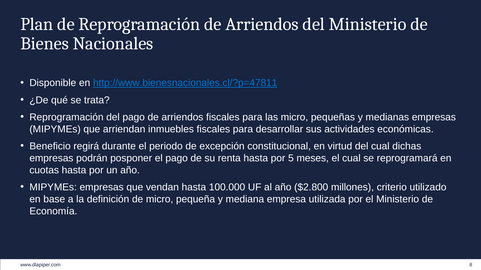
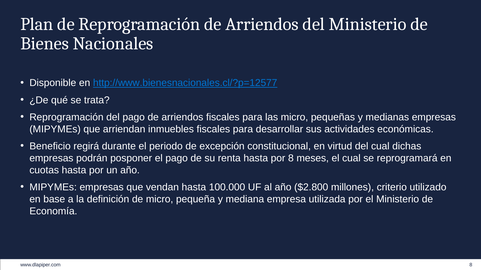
http://www.bienesnacionales.cl/?p=47811: http://www.bienesnacionales.cl/?p=47811 -> http://www.bienesnacionales.cl/?p=12577
por 5: 5 -> 8
